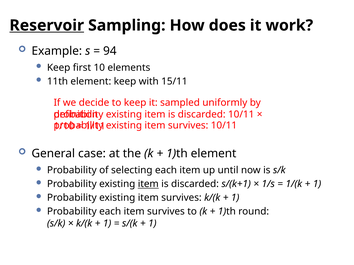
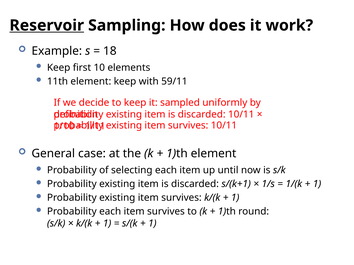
94: 94 -> 18
15/11: 15/11 -> 59/11
item at (148, 184) underline: present -> none
